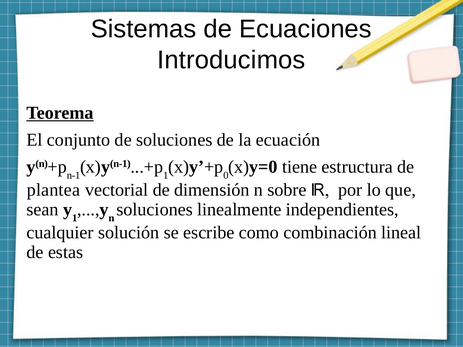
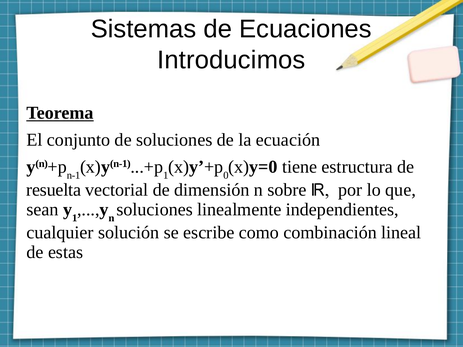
plantea: plantea -> resuelta
